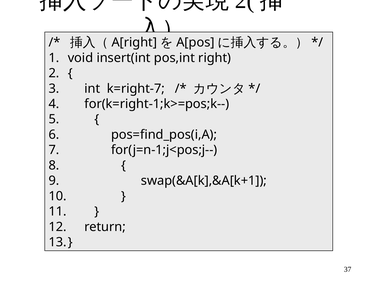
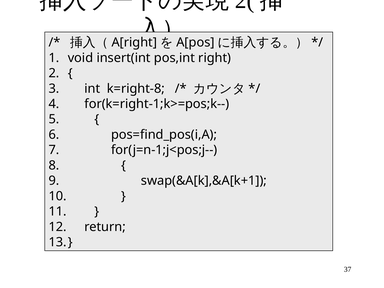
k=right-7: k=right-7 -> k=right-8
